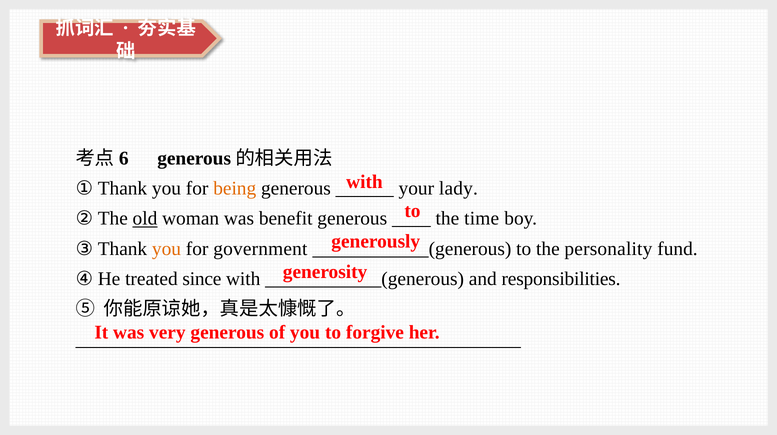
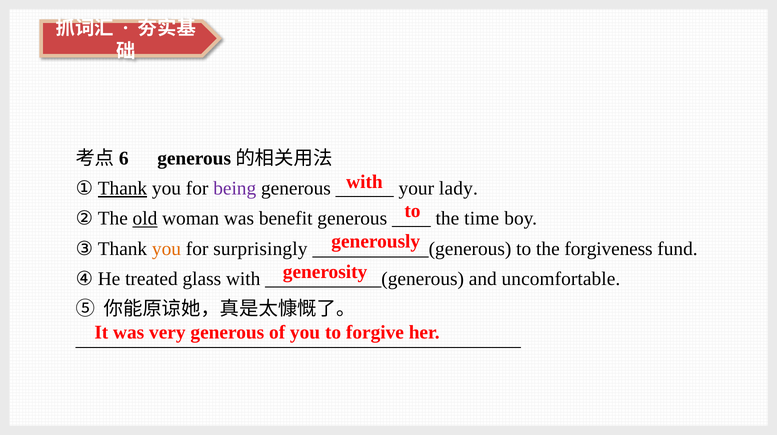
Thank at (122, 189) underline: none -> present
being colour: orange -> purple
government: government -> surprisingly
personality: personality -> forgiveness
since: since -> glass
responsibilities: responsibilities -> uncomfortable
